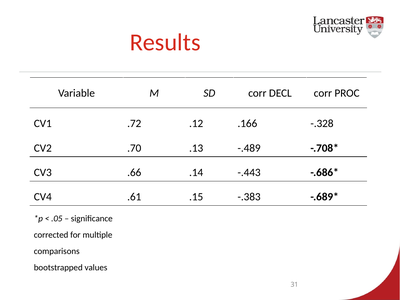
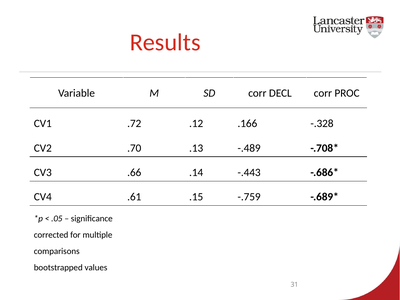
-.383: -.383 -> -.759
